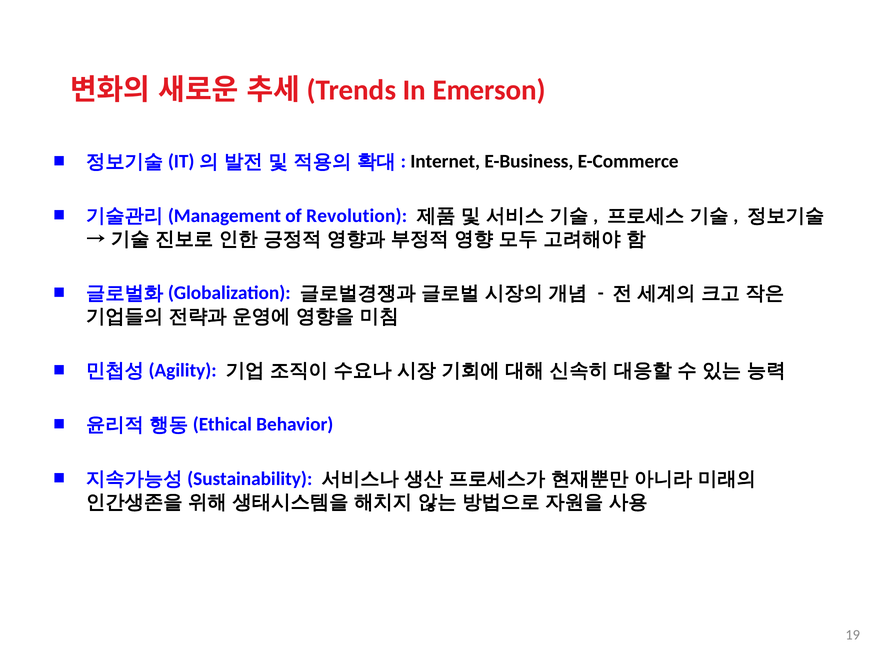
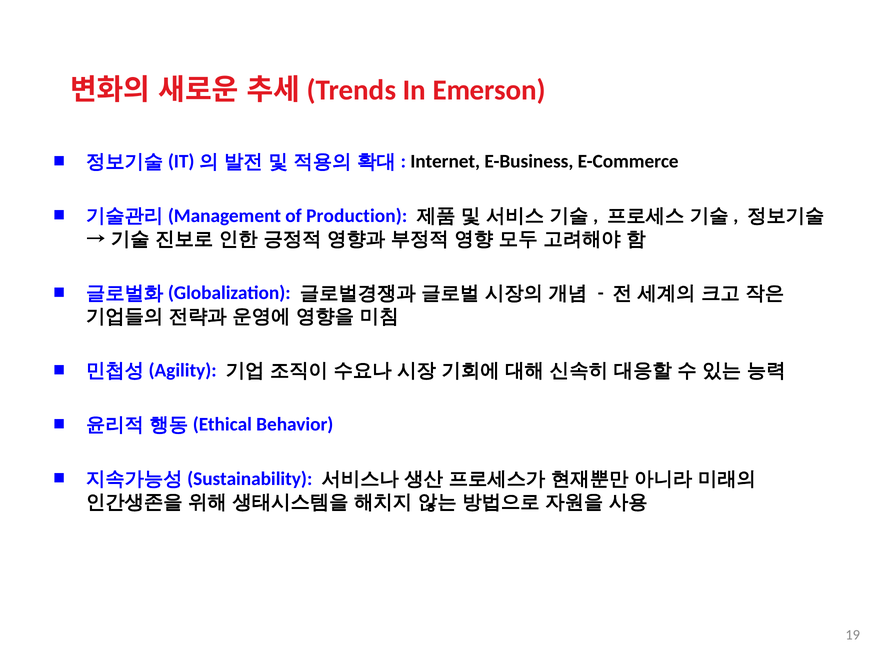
Revolution: Revolution -> Production
